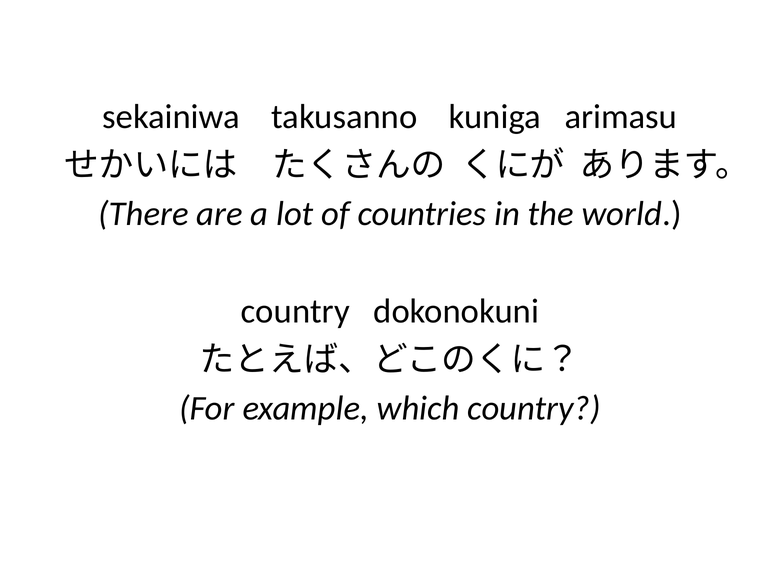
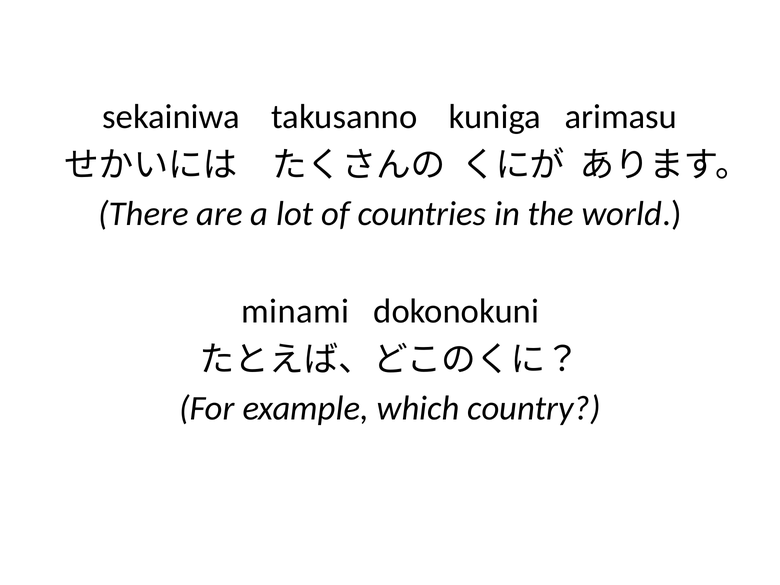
country at (295, 311): country -> minami
